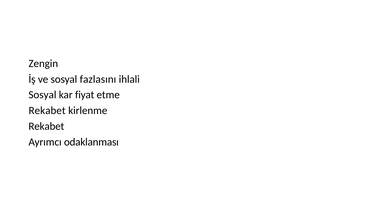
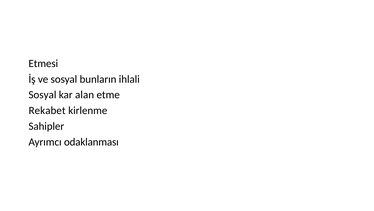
Zengin: Zengin -> Etmesi
fazlasını: fazlasını -> bunların
fiyat: fiyat -> alan
Rekabet at (46, 126): Rekabet -> Sahipler
